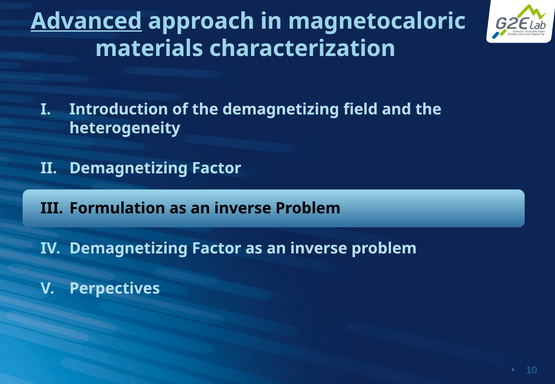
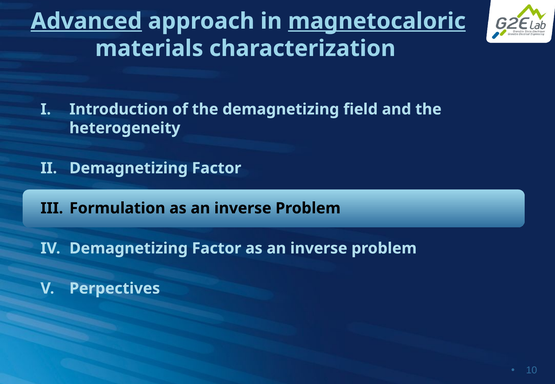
magnetocaloric underline: none -> present
